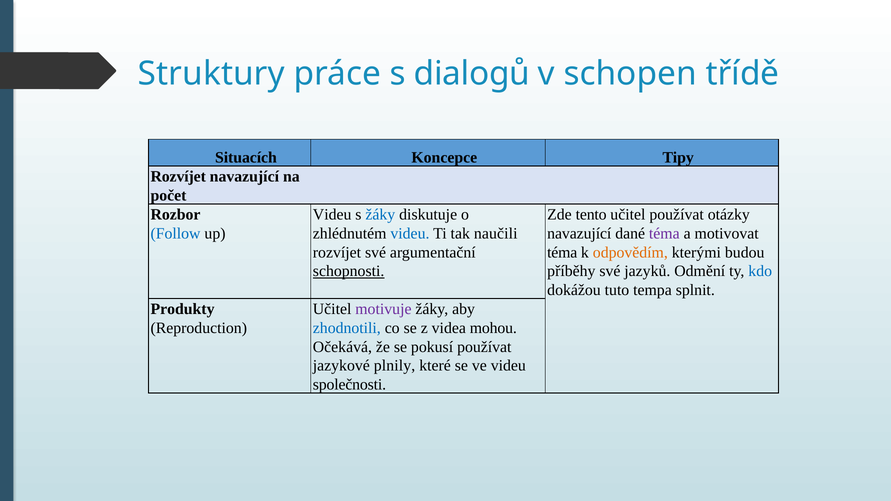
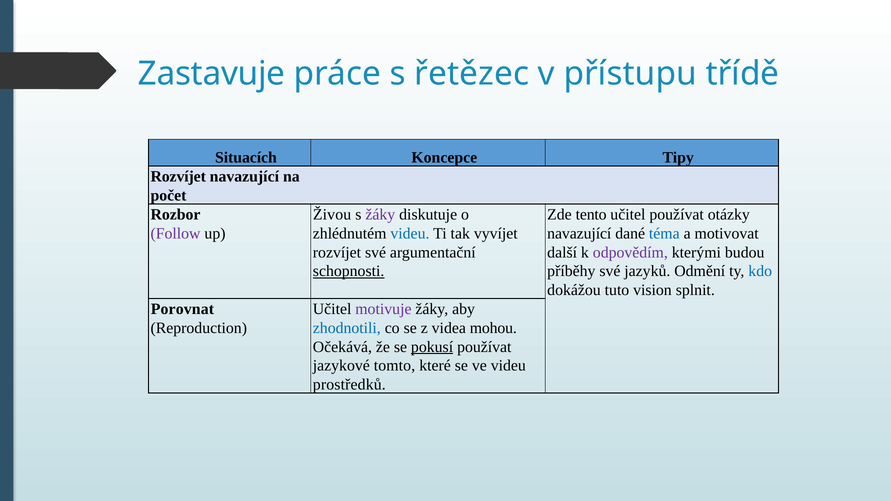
Struktury: Struktury -> Zastavuje
dialogů: dialogů -> řetězec
schopen: schopen -> přístupu
Videu at (332, 215): Videu -> Živou
žáky at (380, 215) colour: blue -> purple
Follow colour: blue -> purple
naučili: naučili -> vyvíjet
téma at (664, 234) colour: purple -> blue
téma at (562, 252): téma -> další
odpovědím colour: orange -> purple
tempa: tempa -> vision
Produkty: Produkty -> Porovnat
pokusí underline: none -> present
plnily: plnily -> tomto
společnosti: společnosti -> prostředků
